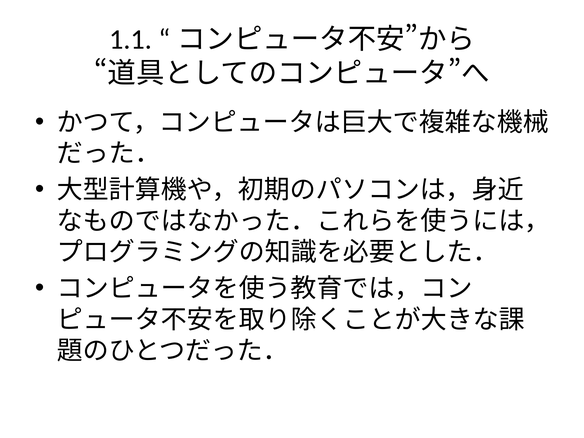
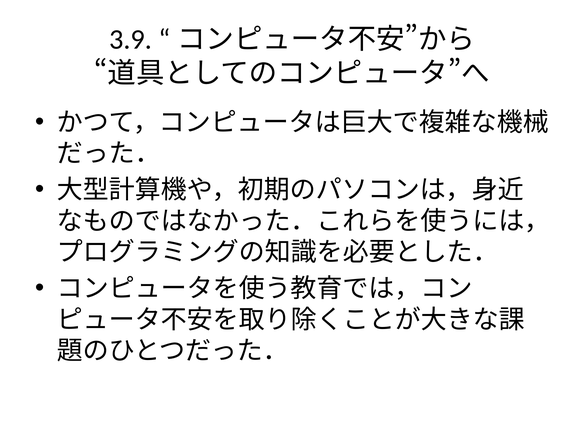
1.1: 1.1 -> 3.9
